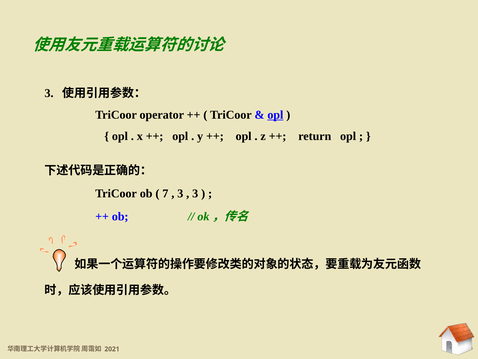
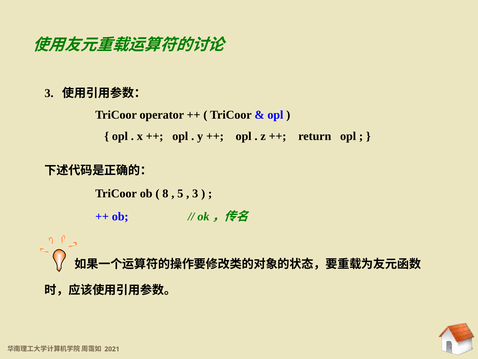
opl at (275, 115) underline: present -> none
7: 7 -> 8
3 at (180, 193): 3 -> 5
